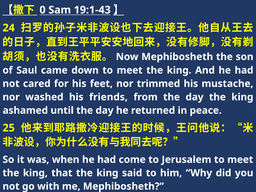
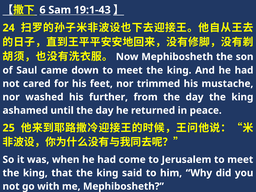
0: 0 -> 6
friends: friends -> further
